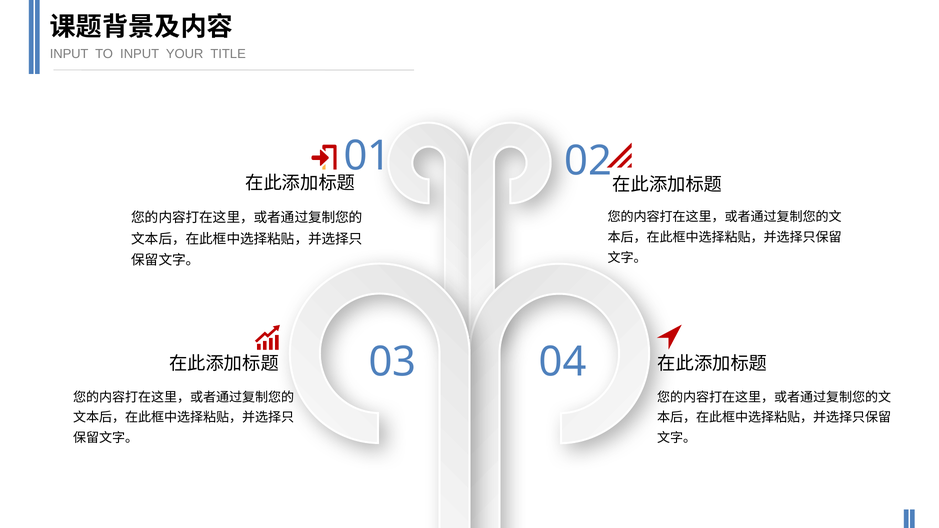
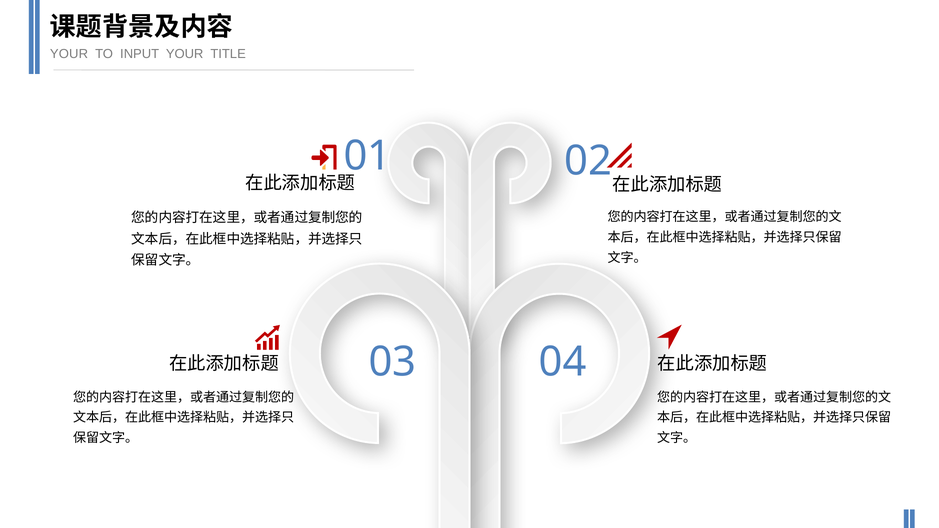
INPUT at (69, 54): INPUT -> YOUR
